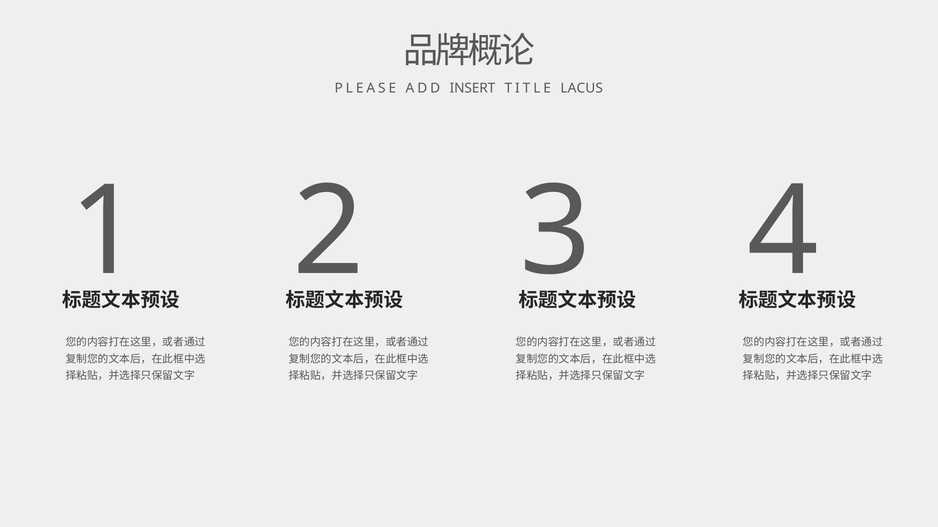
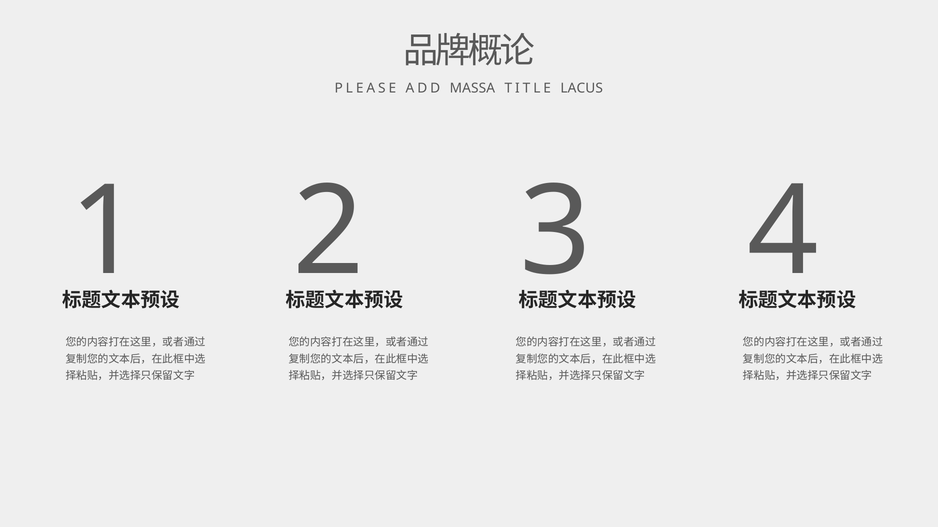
INSERT: INSERT -> MASSA
